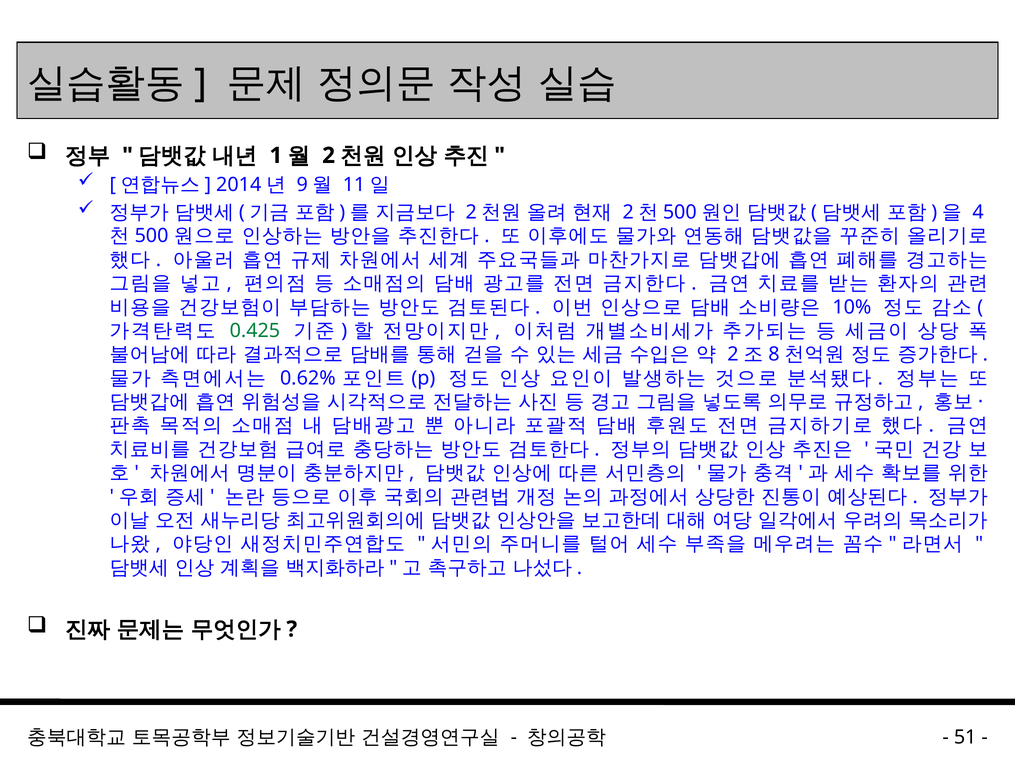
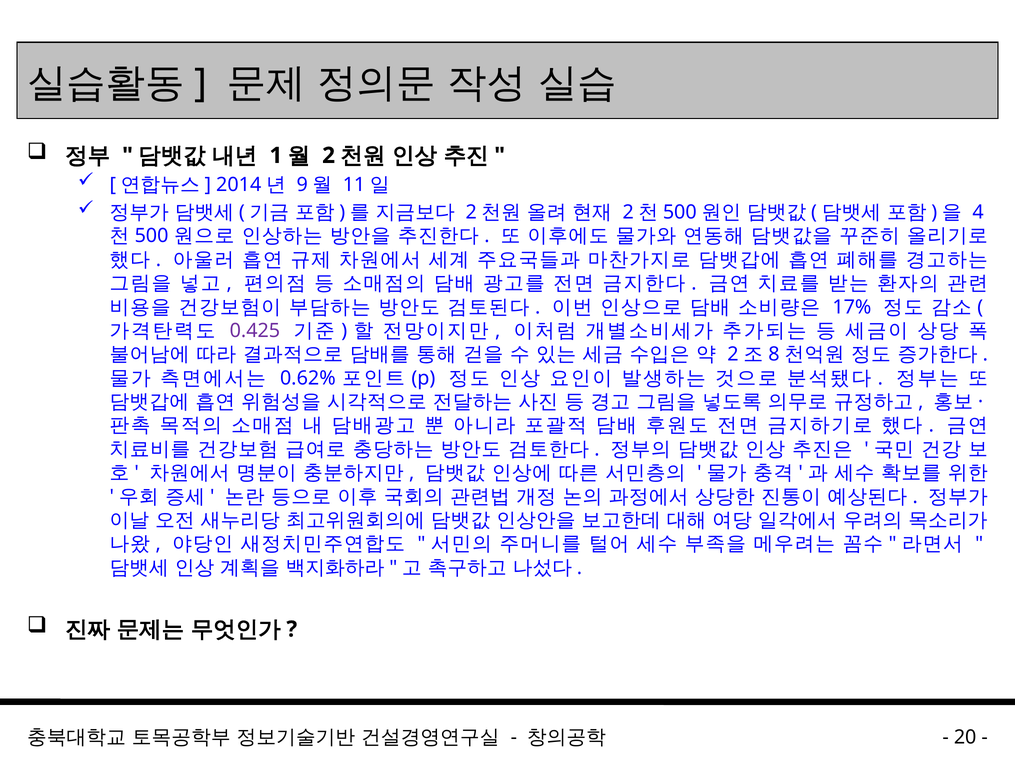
10%: 10% -> 17%
0.425 colour: green -> purple
51: 51 -> 20
